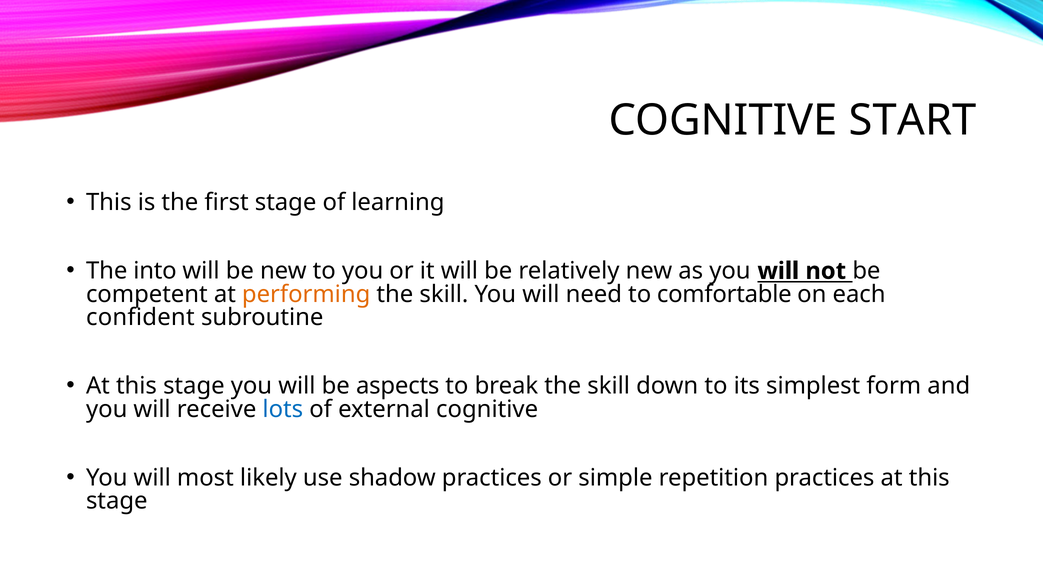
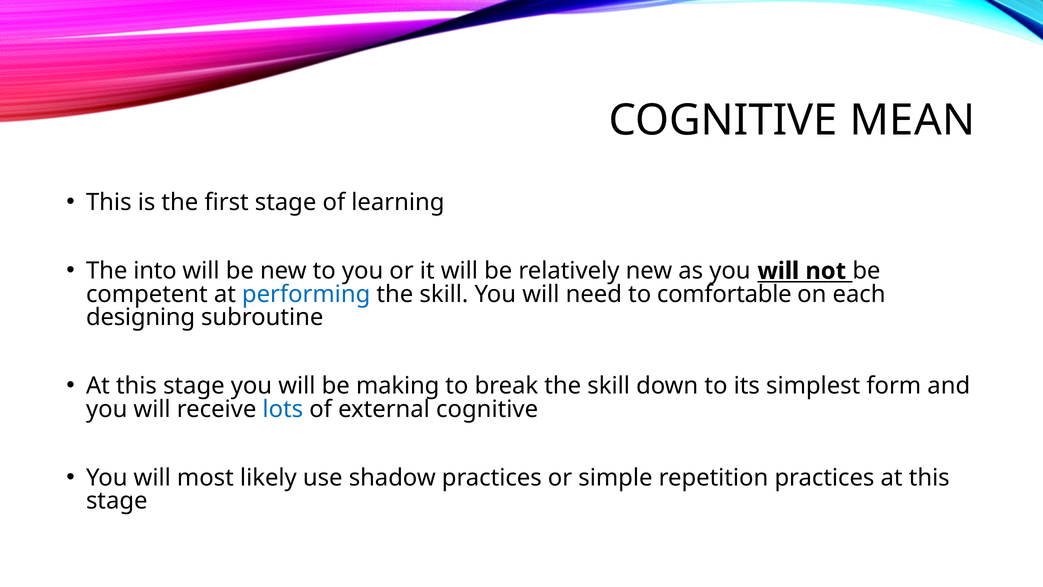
START: START -> MEAN
performing colour: orange -> blue
confident: confident -> designing
aspects: aspects -> making
